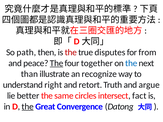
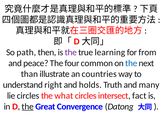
the at (71, 52) colour: red -> purple
disputes: disputes -> learning
The at (57, 63) underline: present -> none
together: together -> common
recognize: recognize -> countries
retort: retort -> holds
argue: argue -> many
lie better: better -> circles
same: same -> what
